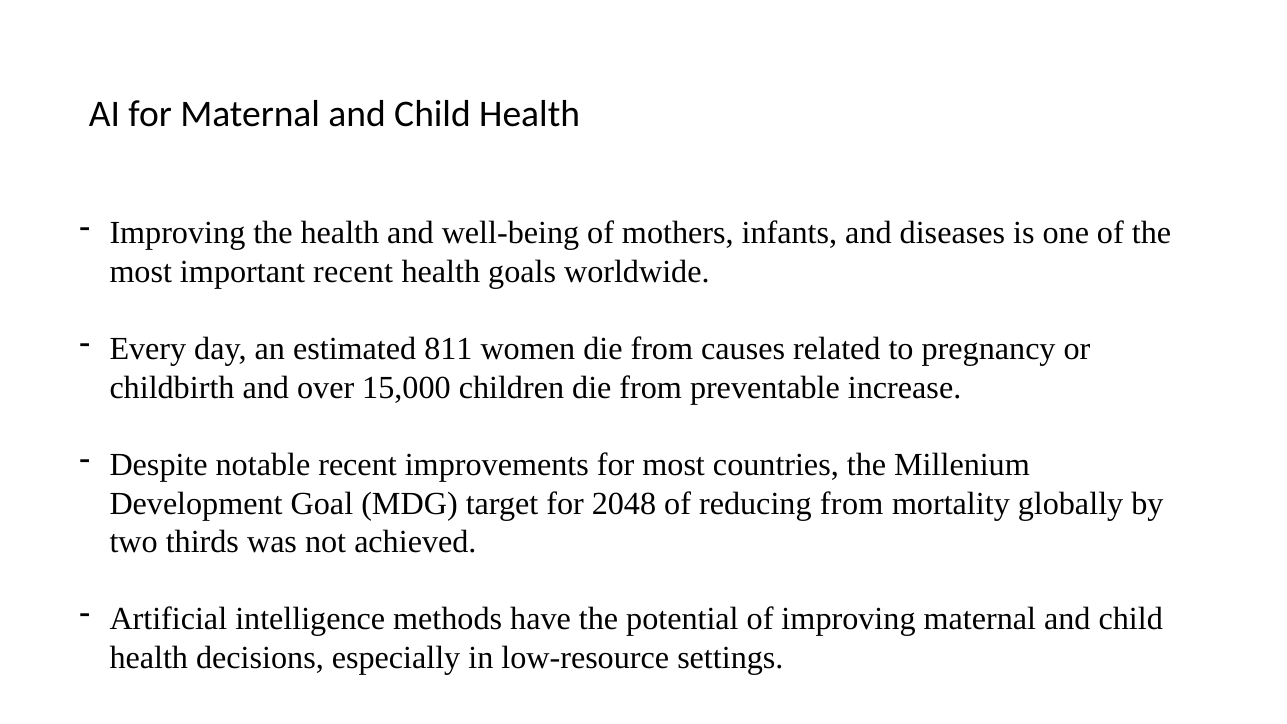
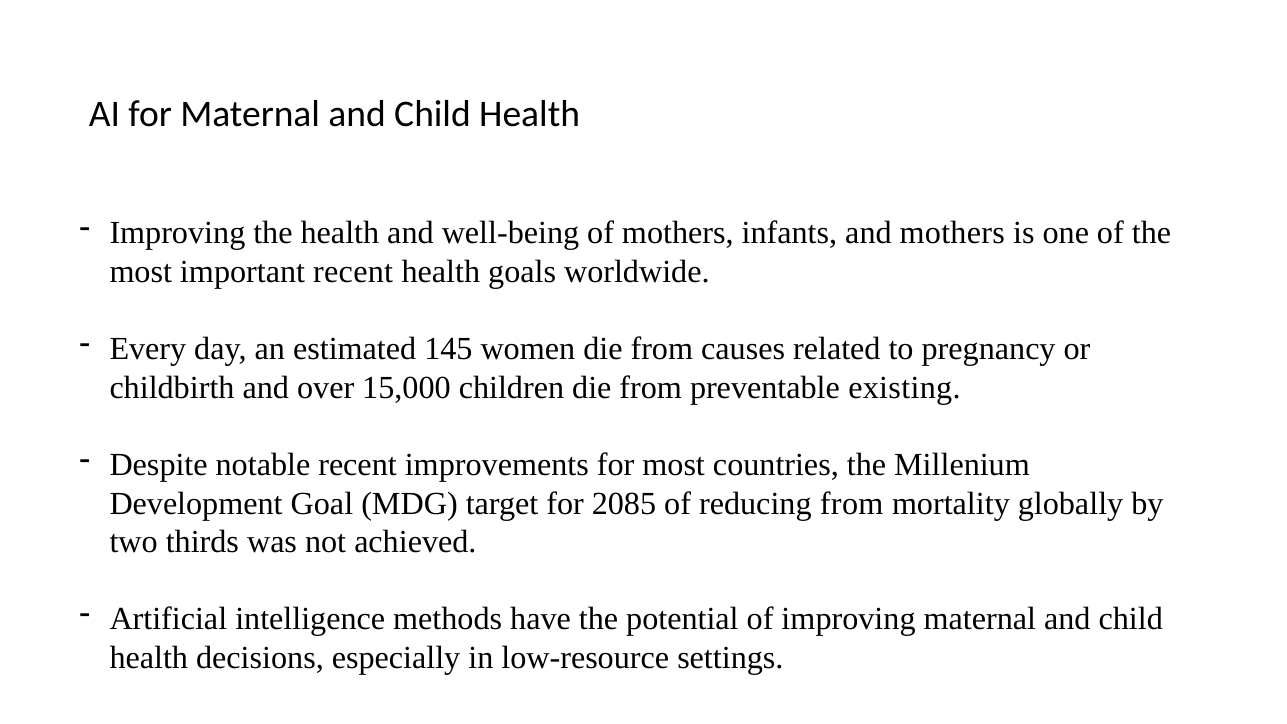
and diseases: diseases -> mothers
811: 811 -> 145
increase: increase -> existing
2048: 2048 -> 2085
